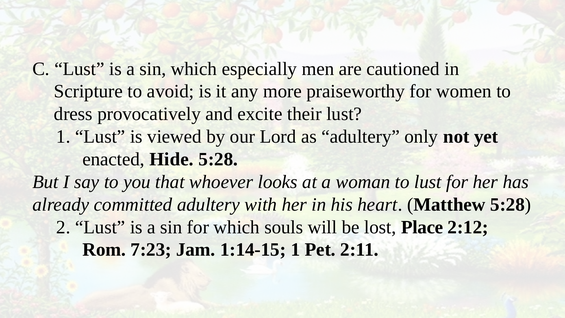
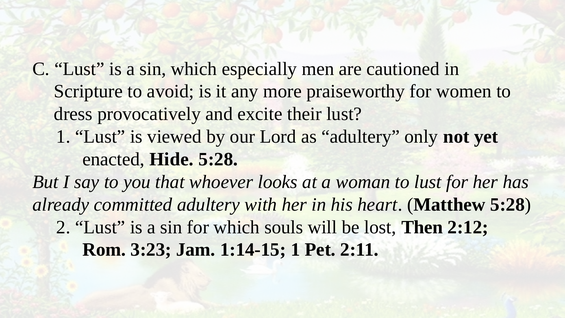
Place: Place -> Then
7:23: 7:23 -> 3:23
